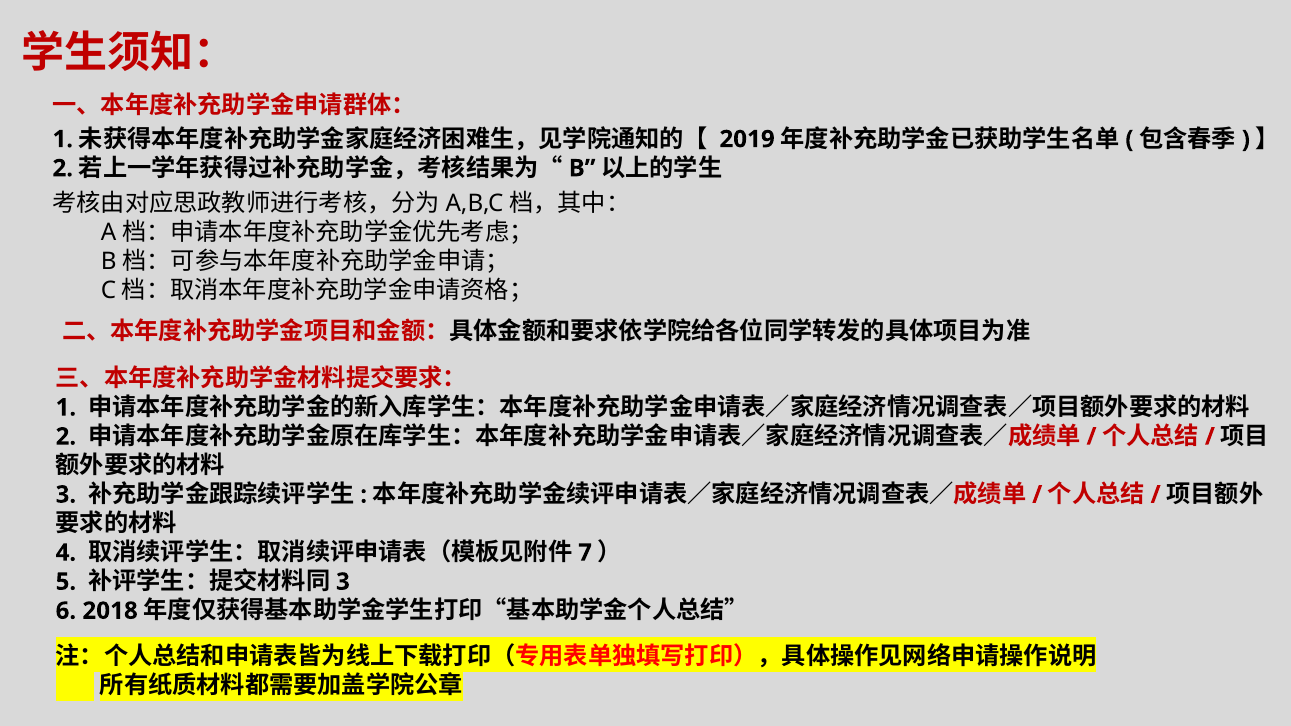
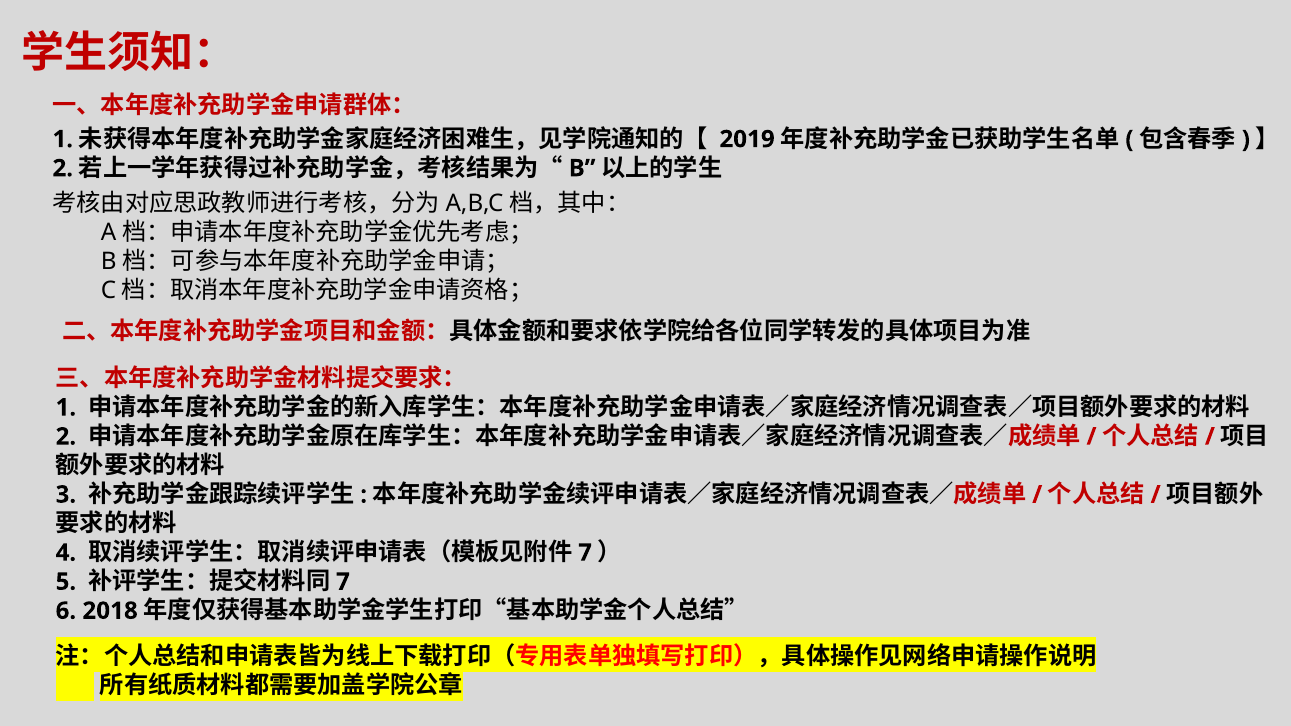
3 at (343, 582): 3 -> 7
